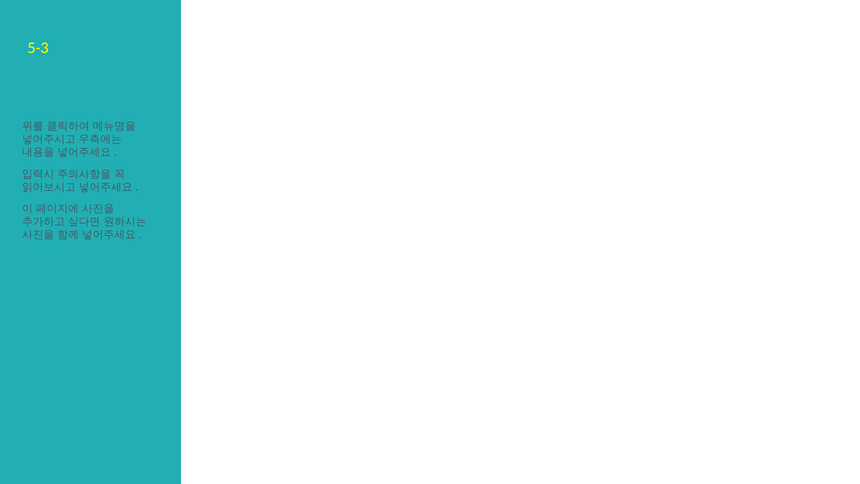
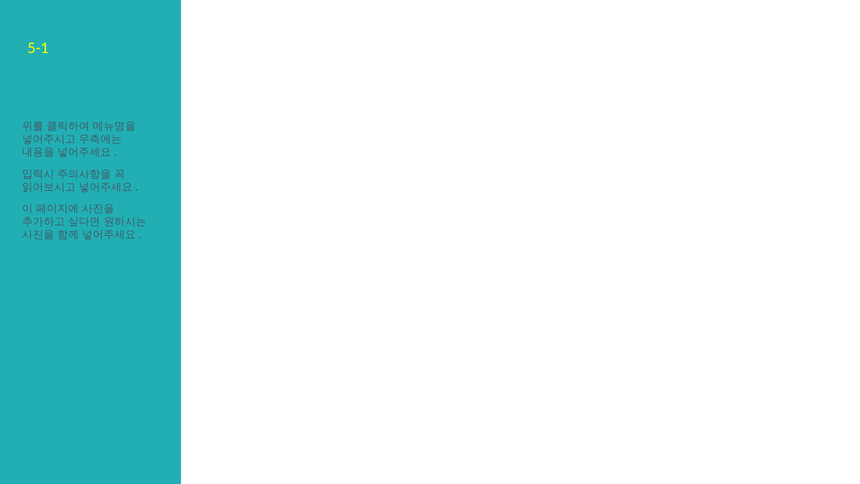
5-3: 5-3 -> 5-1
